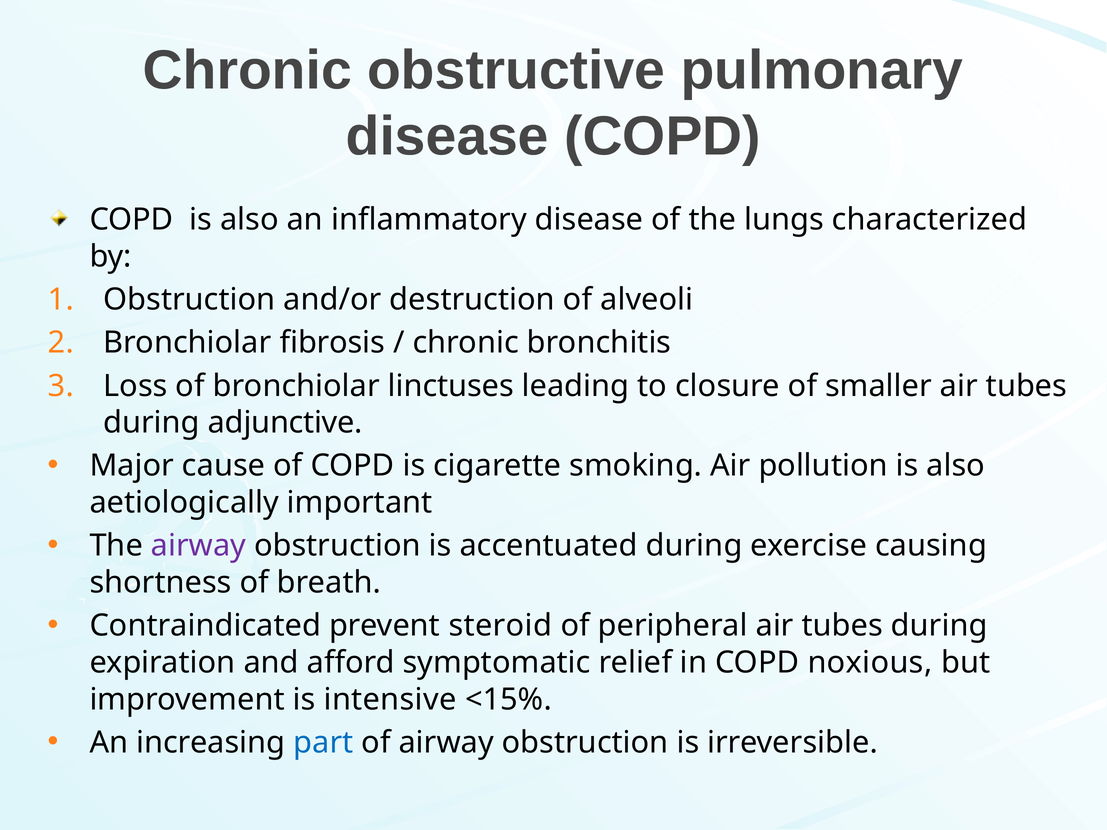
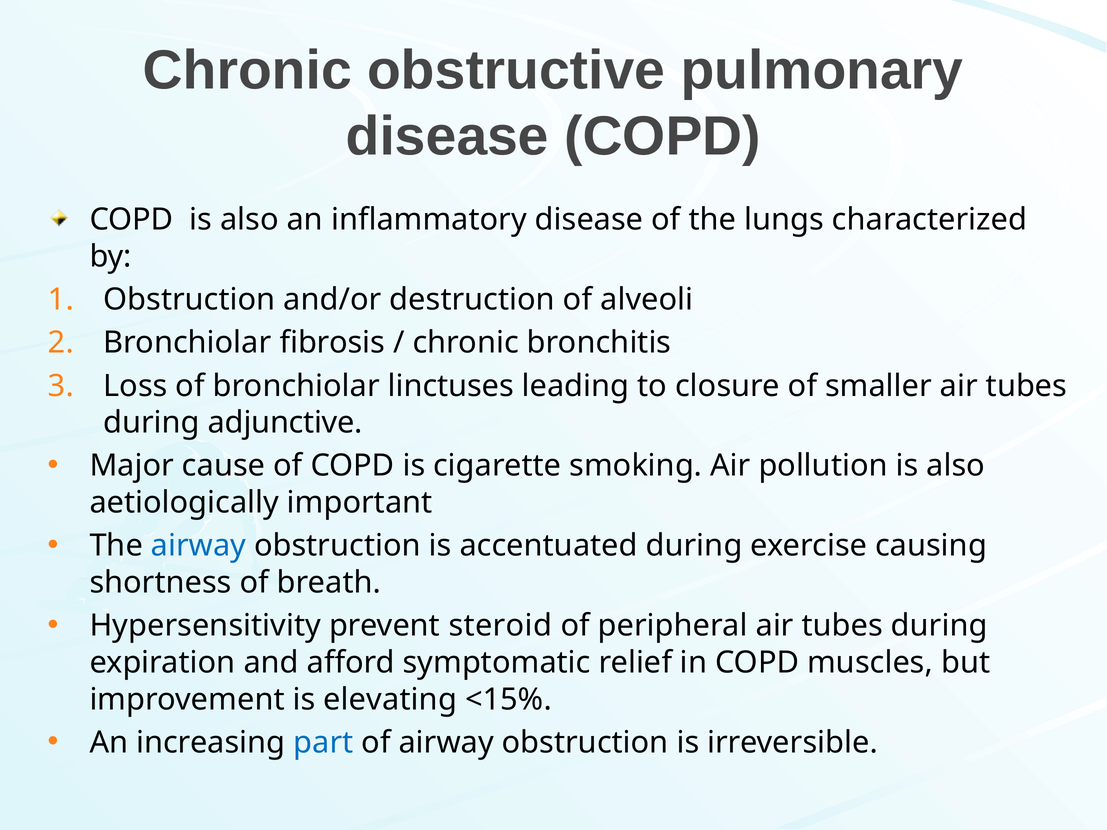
airway at (199, 546) colour: purple -> blue
Contraindicated: Contraindicated -> Hypersensitivity
noxious: noxious -> muscles
intensive: intensive -> elevating
